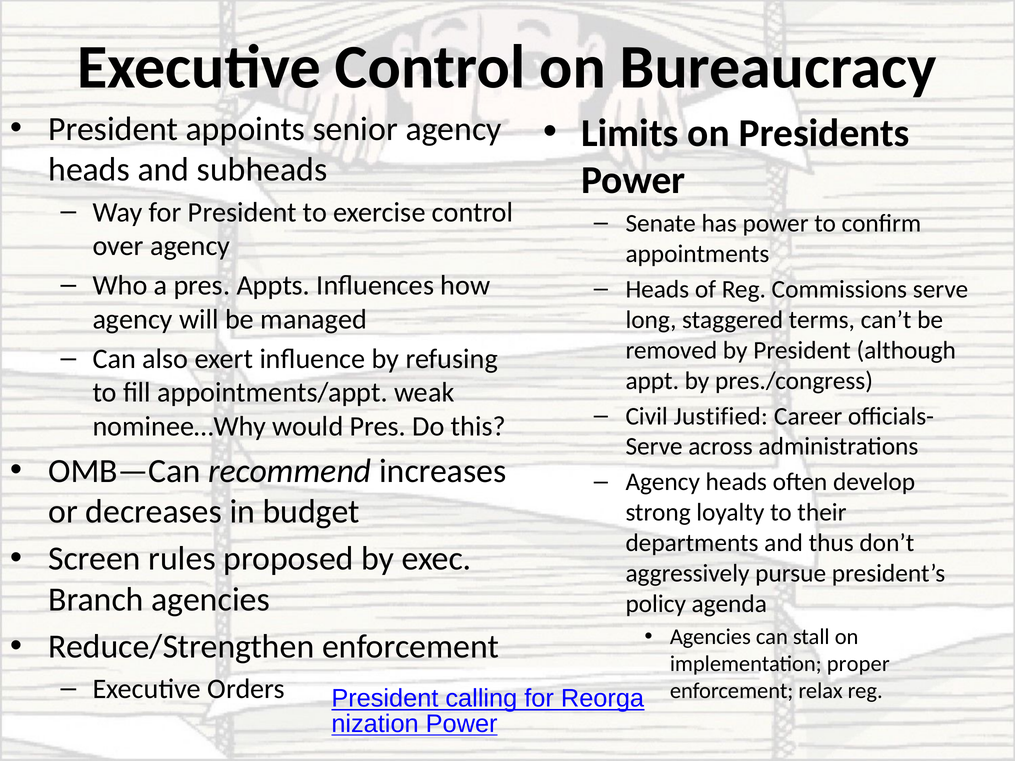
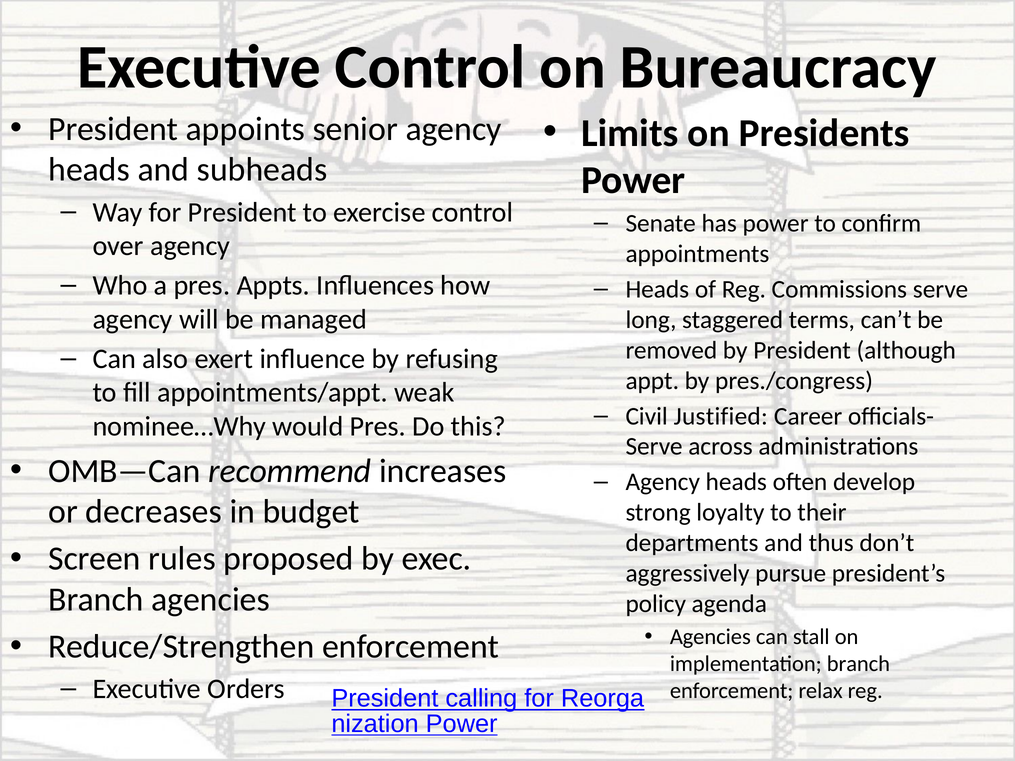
implementation proper: proper -> branch
